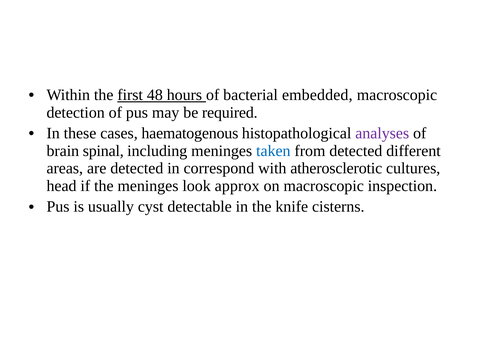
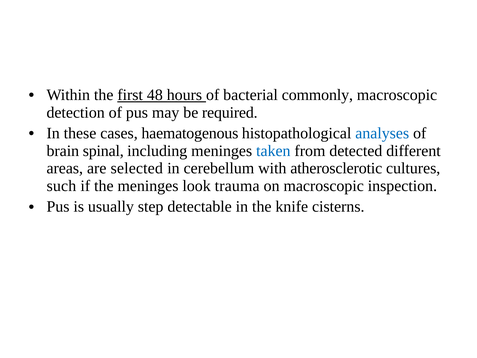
embedded: embedded -> commonly
analyses colour: purple -> blue
are detected: detected -> selected
correspond: correspond -> cerebellum
head: head -> such
approx: approx -> trauma
cyst: cyst -> step
